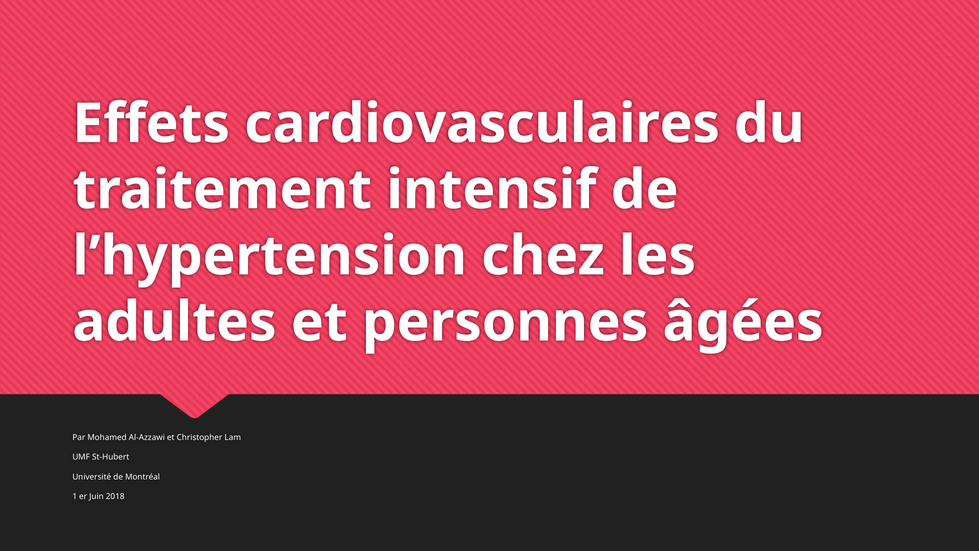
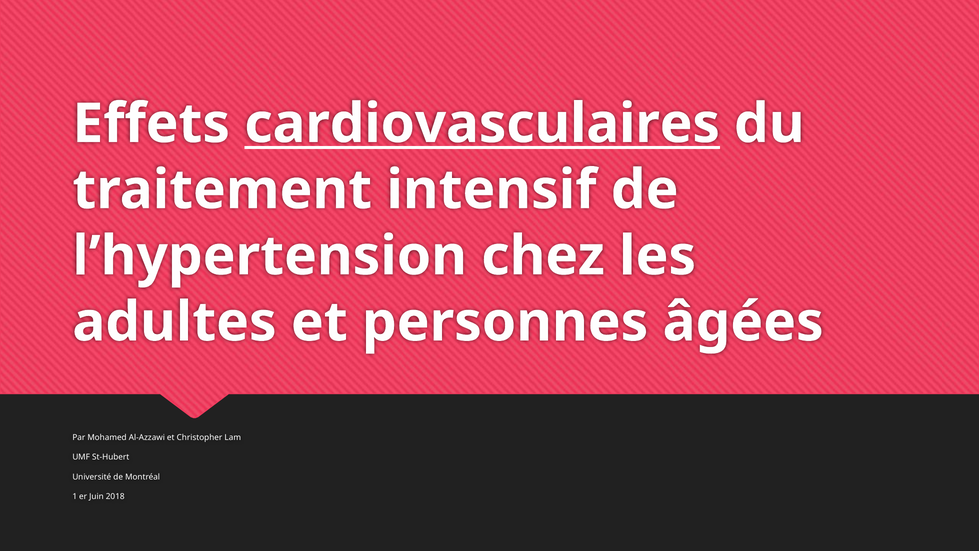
cardiovasculaires underline: none -> present
